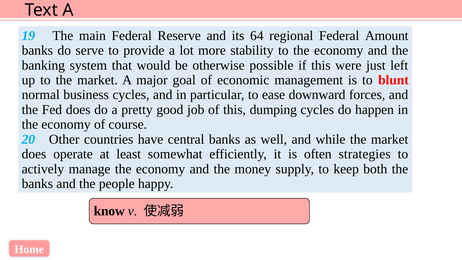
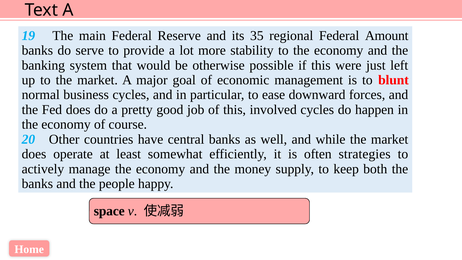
64: 64 -> 35
dumping: dumping -> involved
know: know -> space
